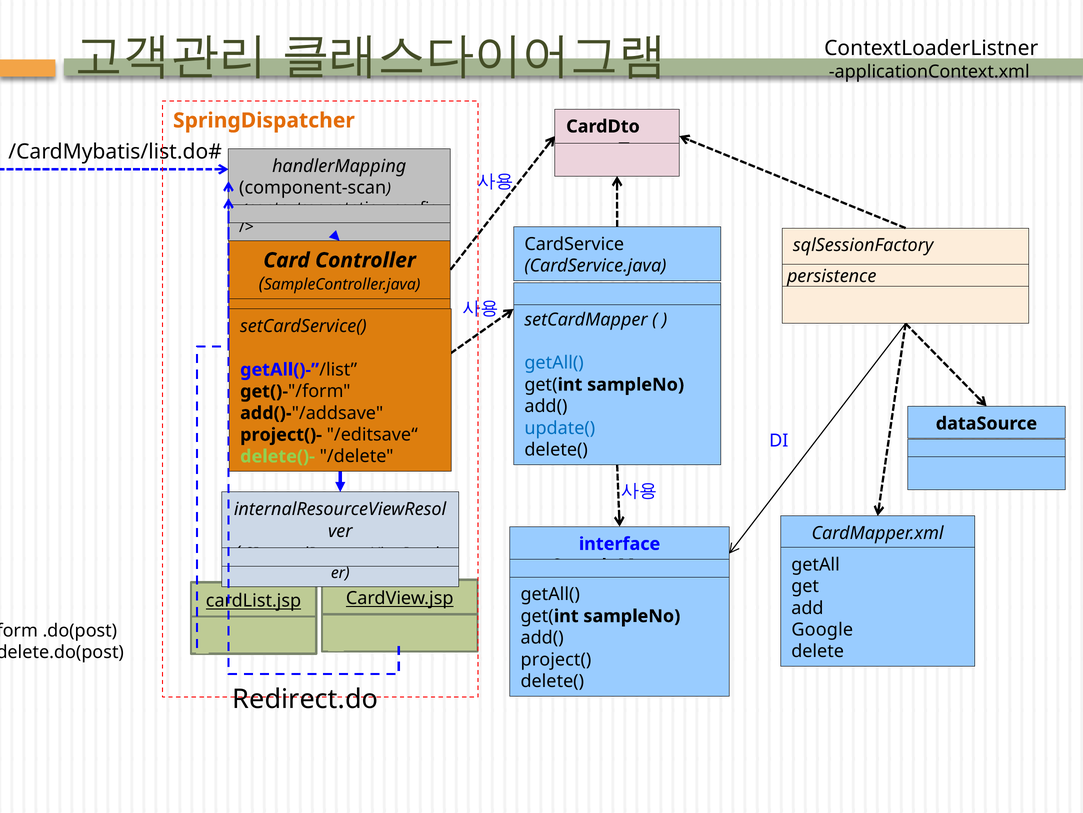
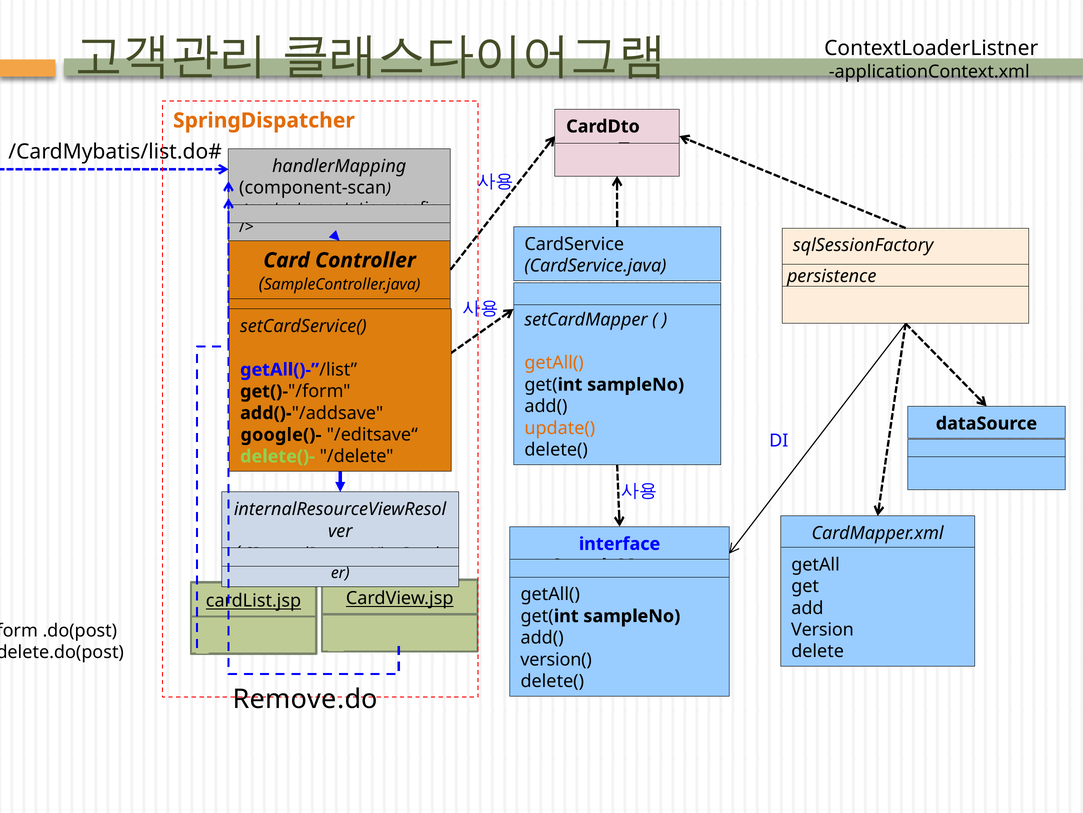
getAll( at (554, 363) colour: blue -> orange
update( colour: blue -> orange
project()-: project()- -> google()-
Google: Google -> Version
project(: project( -> version(
Redirect.do: Redirect.do -> Remove.do
